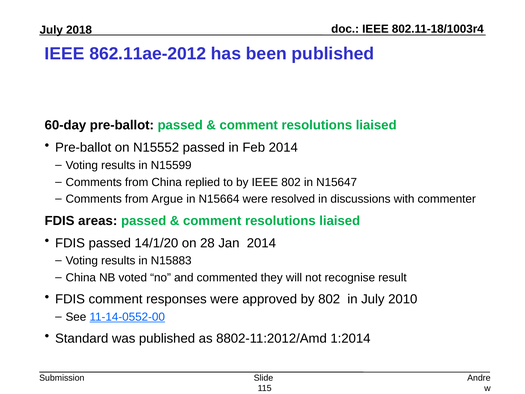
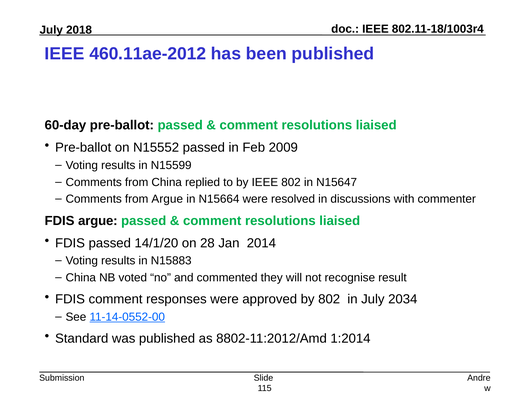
862.11ae-2012: 862.11ae-2012 -> 460.11ae-2012
Feb 2014: 2014 -> 2009
FDIS areas: areas -> argue
2010: 2010 -> 2034
